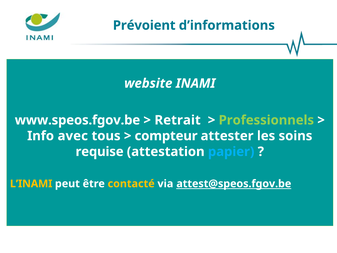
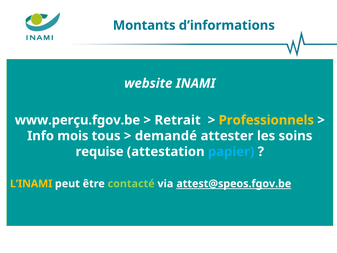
Prévoient: Prévoient -> Montants
www.speos.fgov.be: www.speos.fgov.be -> www.perçu.fgov.be
Professionnels colour: light green -> yellow
avec: avec -> mois
compteur: compteur -> demandé
contacté colour: yellow -> light green
